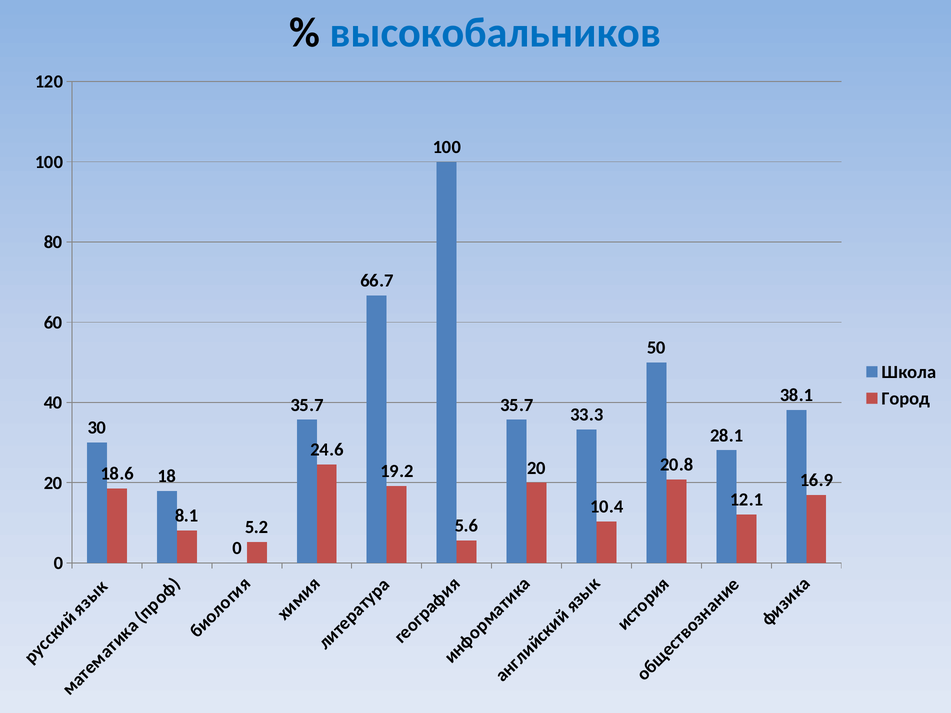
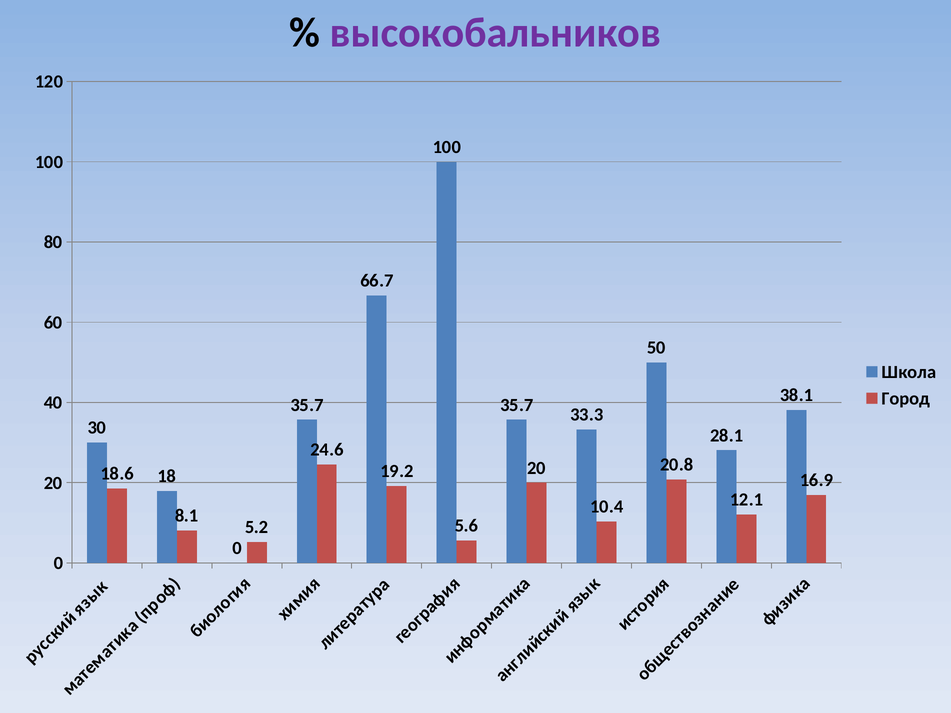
высокобальников colour: blue -> purple
